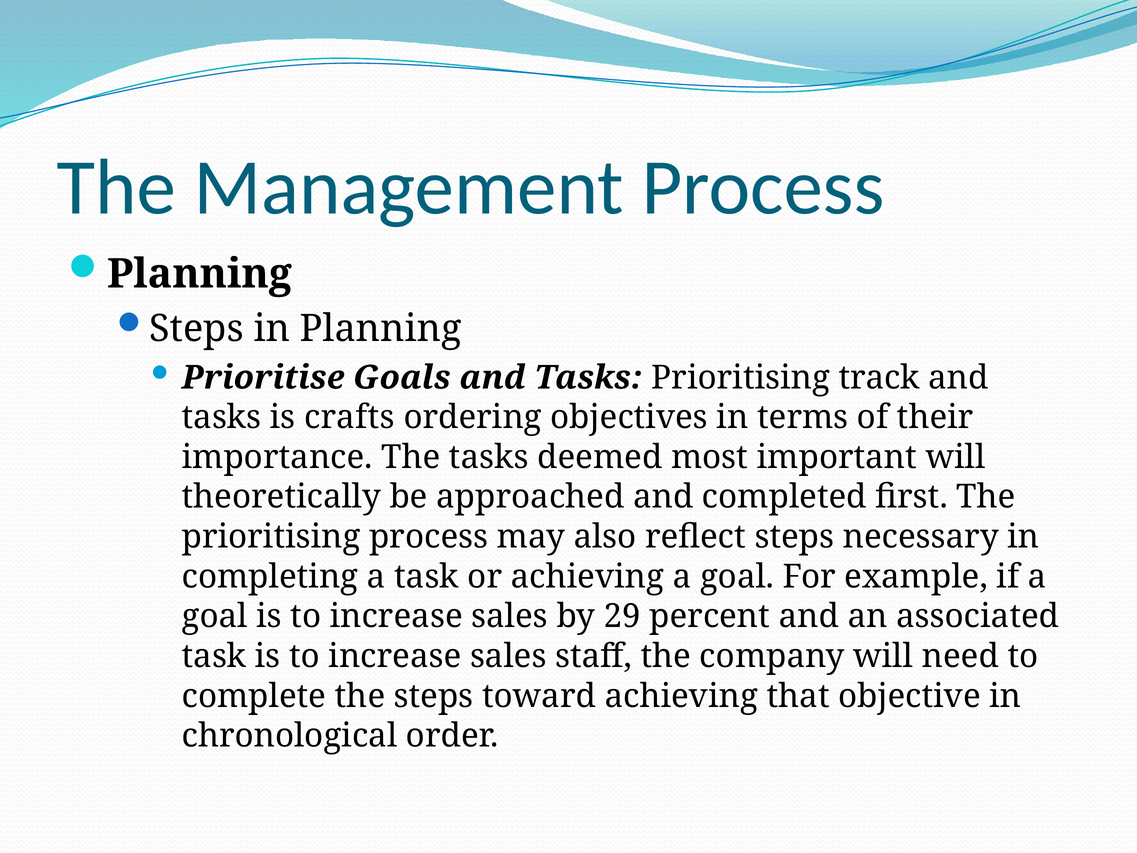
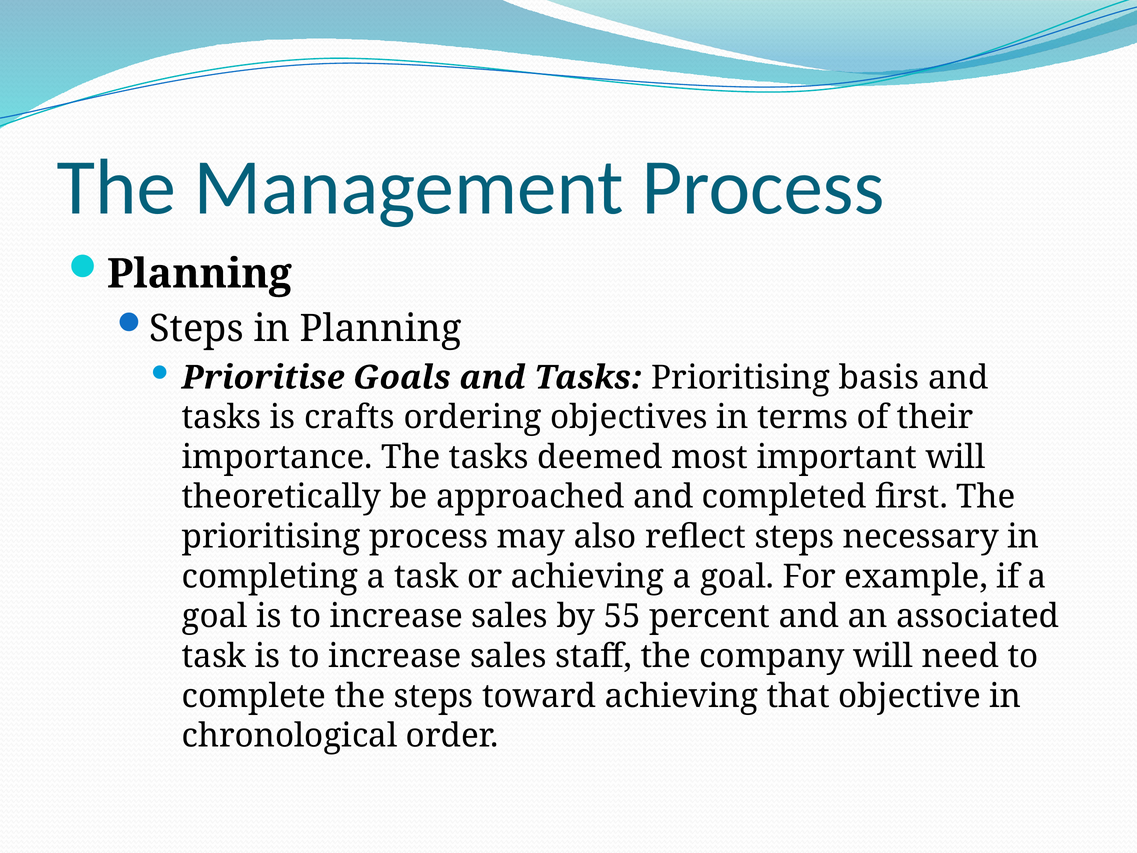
track: track -> basis
29: 29 -> 55
